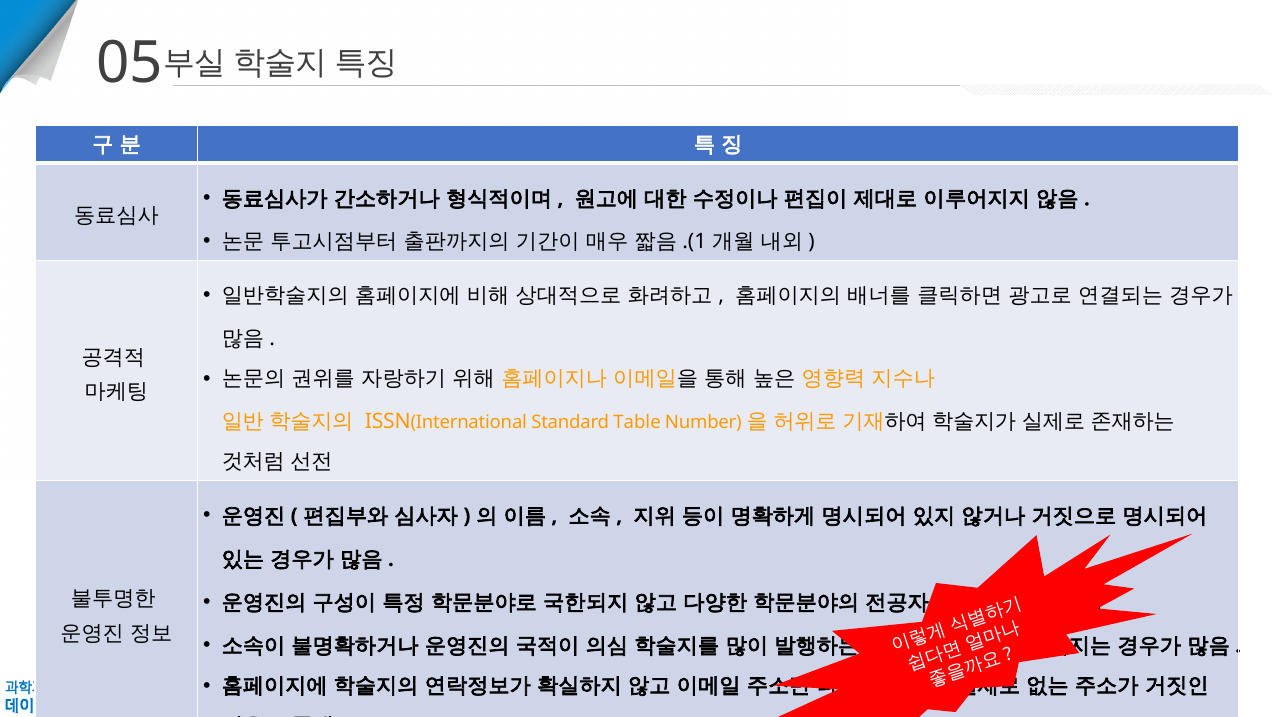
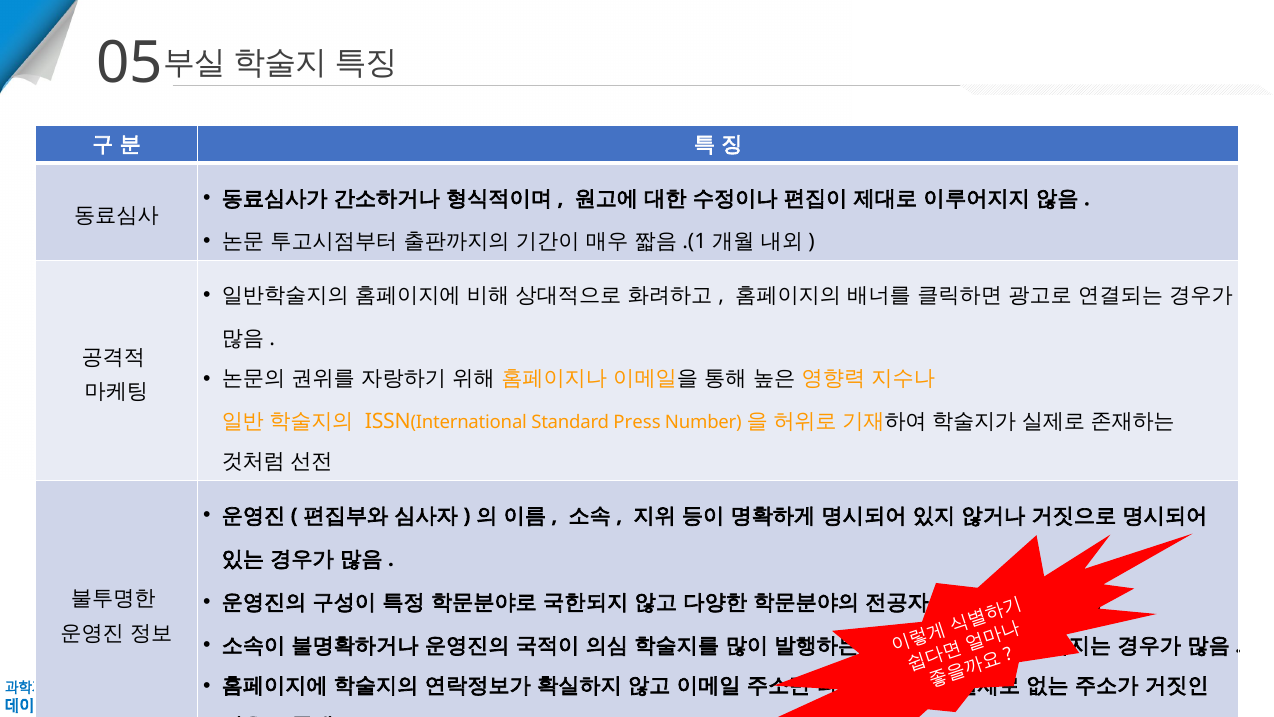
Table: Table -> Press
